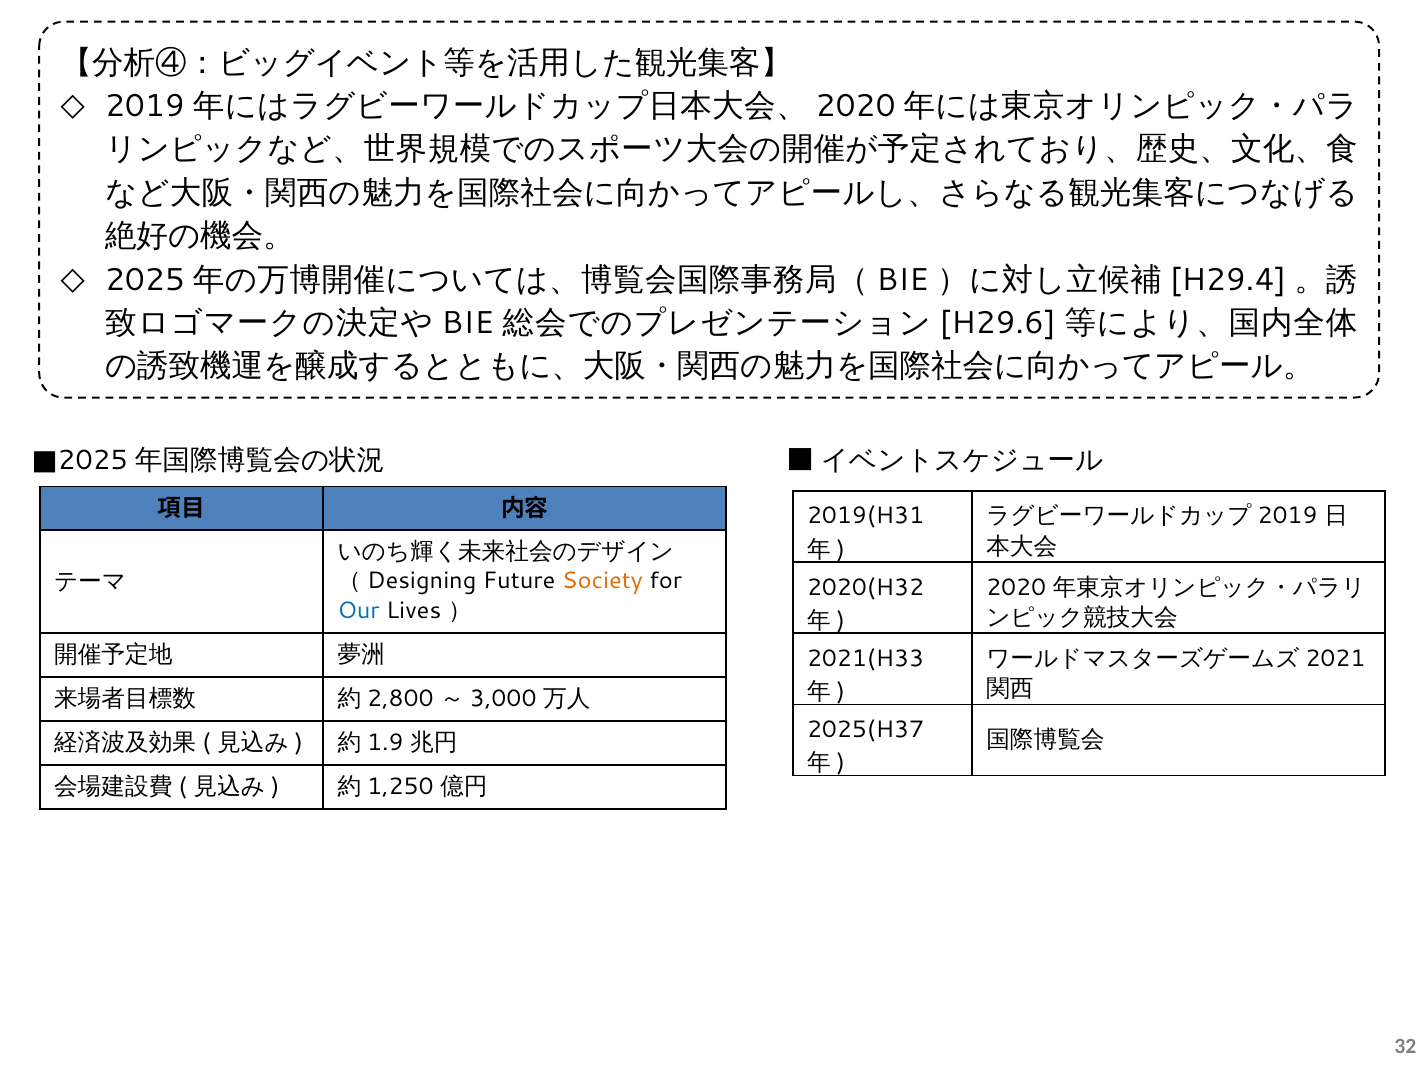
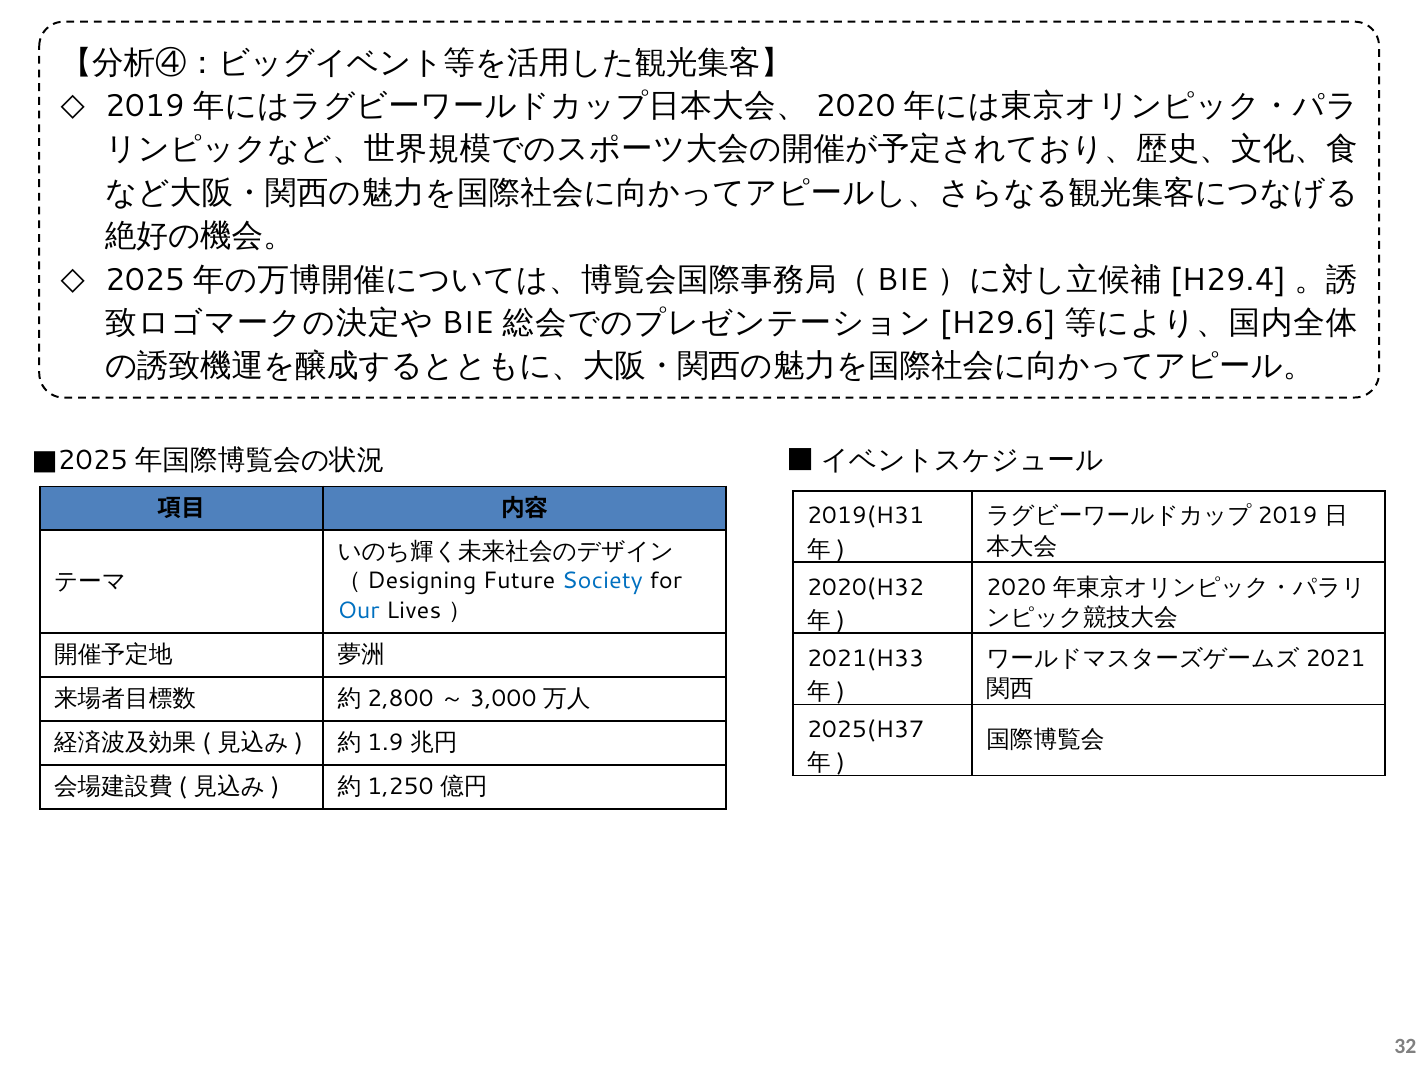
Society colour: orange -> blue
